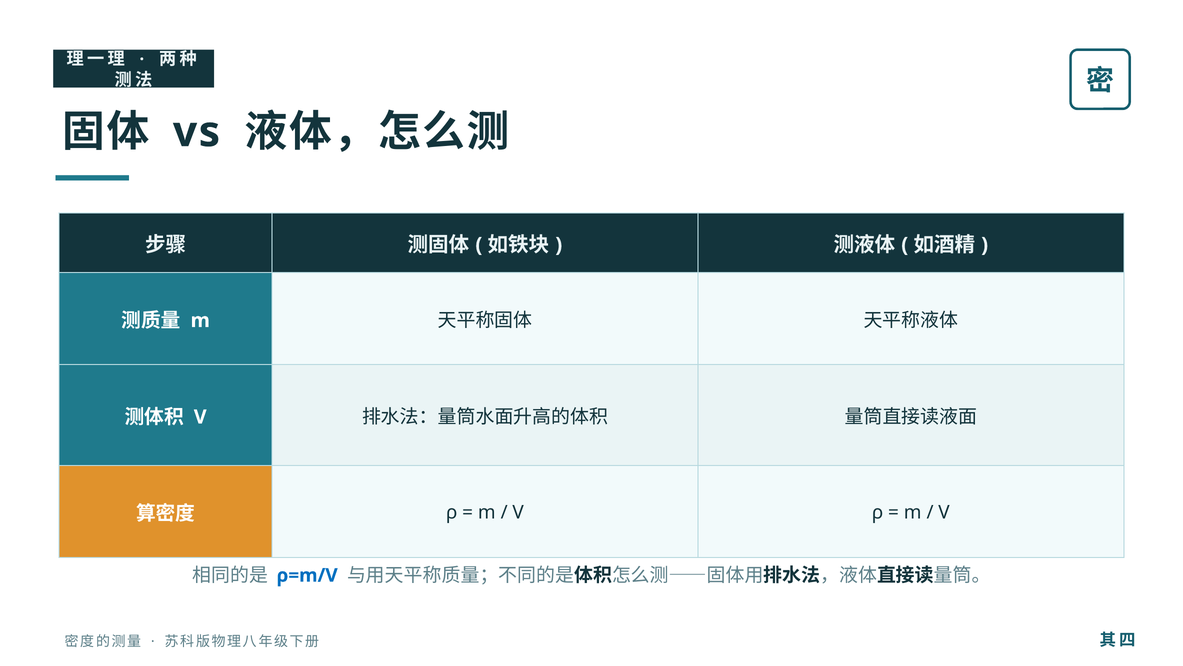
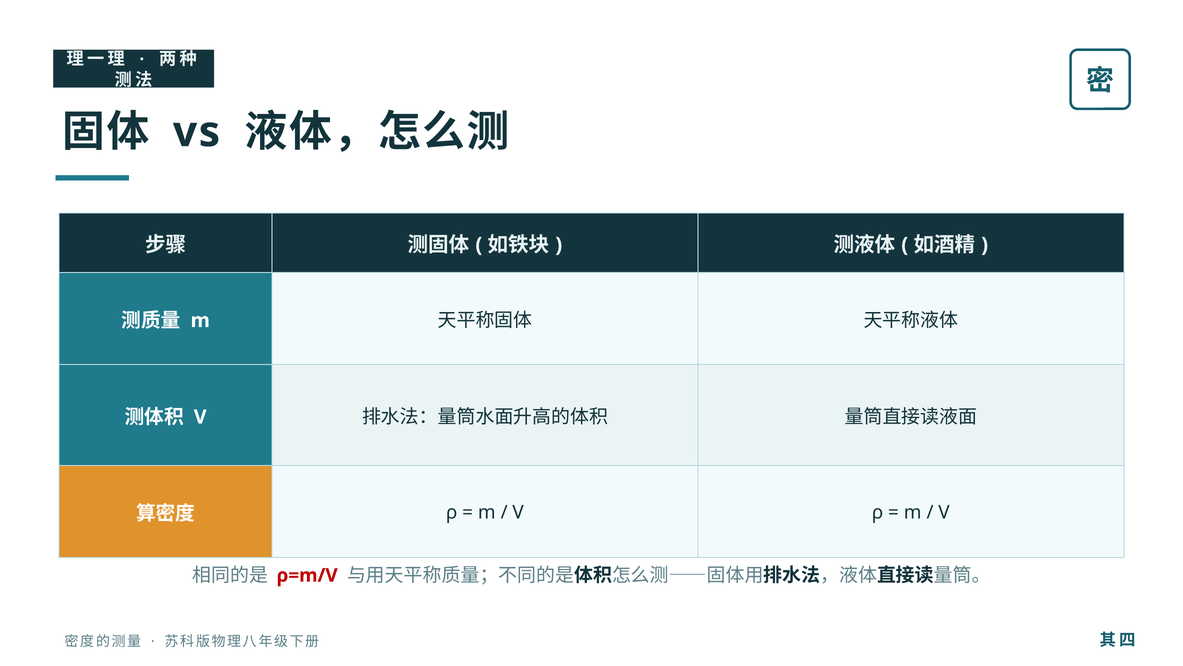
ρ=m/V colour: blue -> red
